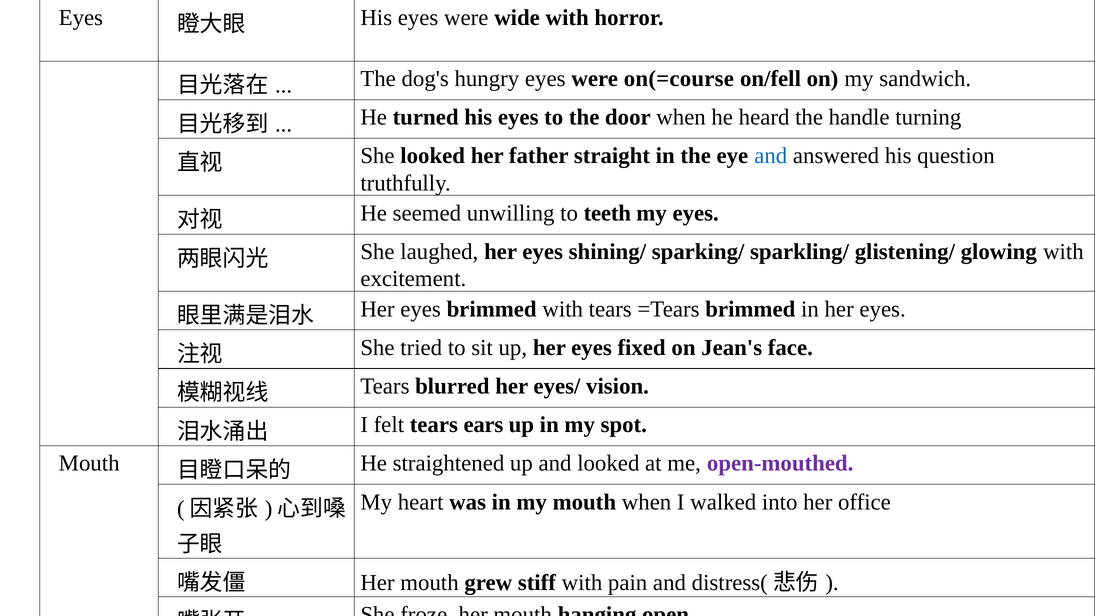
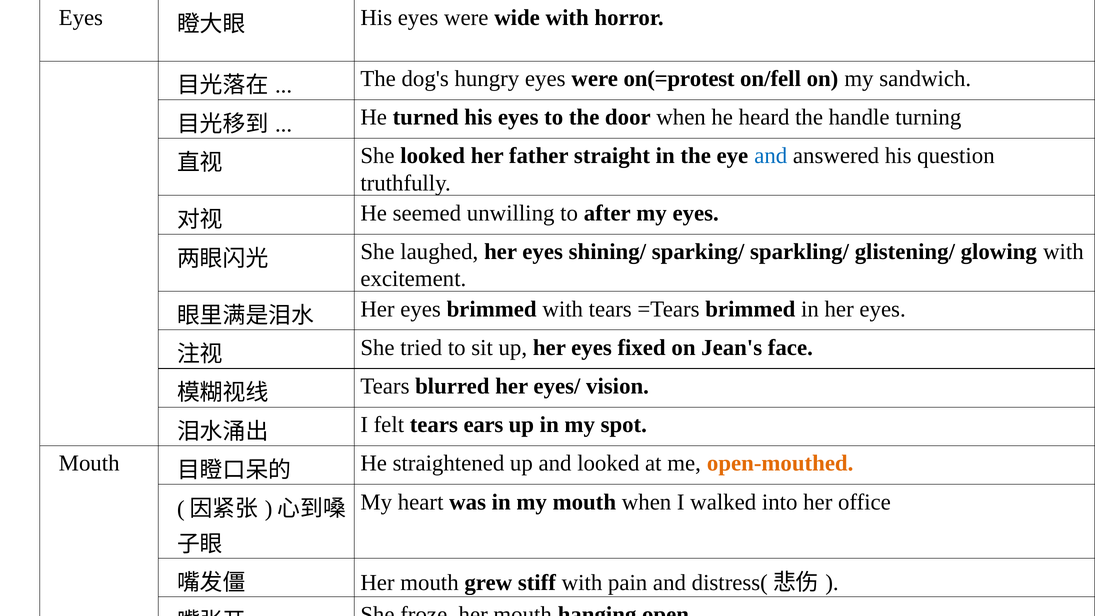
on(=course: on(=course -> on(=protest
to teeth: teeth -> after
open-mouthed colour: purple -> orange
